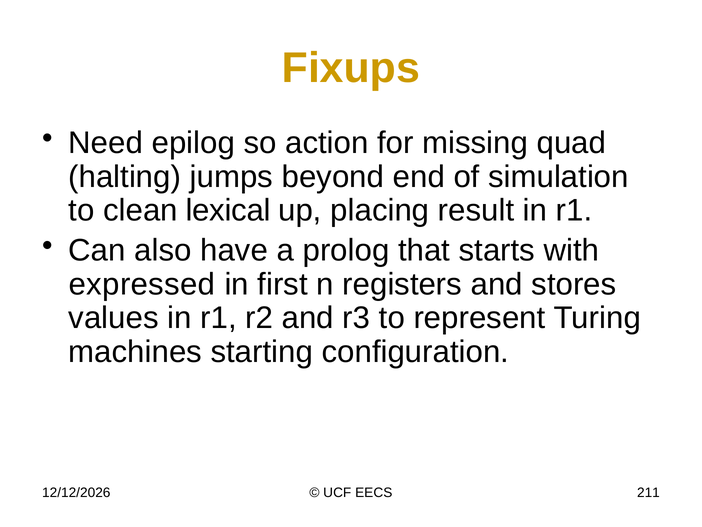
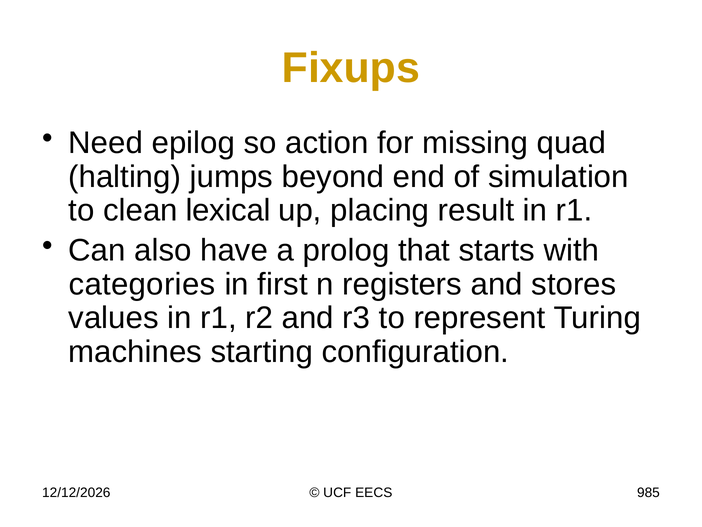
expressed: expressed -> categories
211: 211 -> 985
